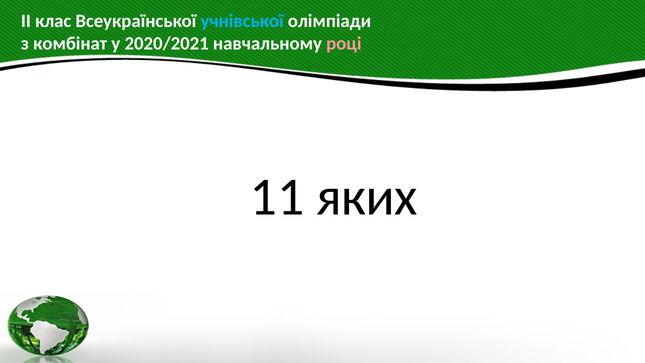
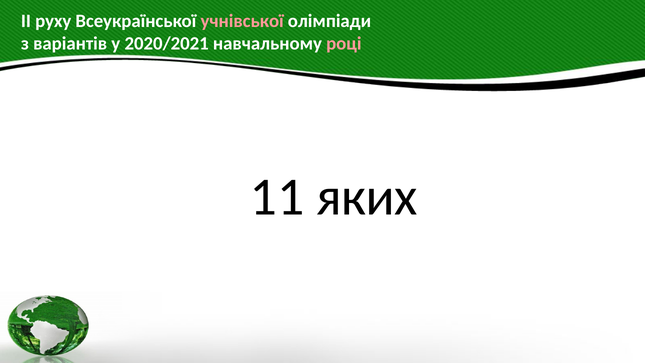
клас: клас -> руху
учнівської colour: light blue -> pink
комбінат: комбінат -> варіантів
